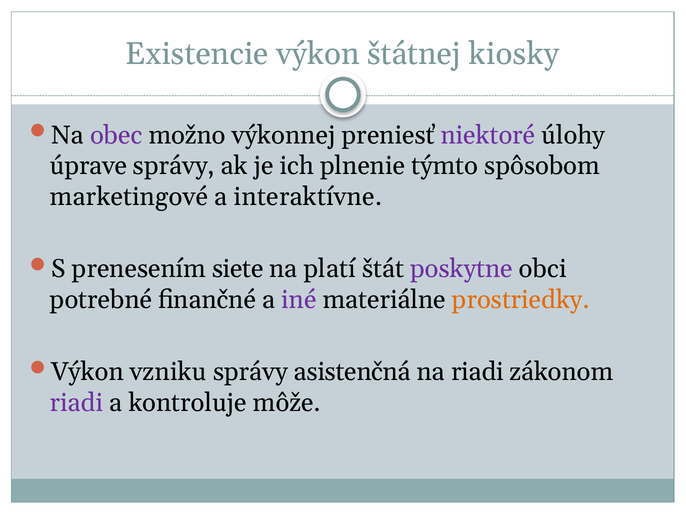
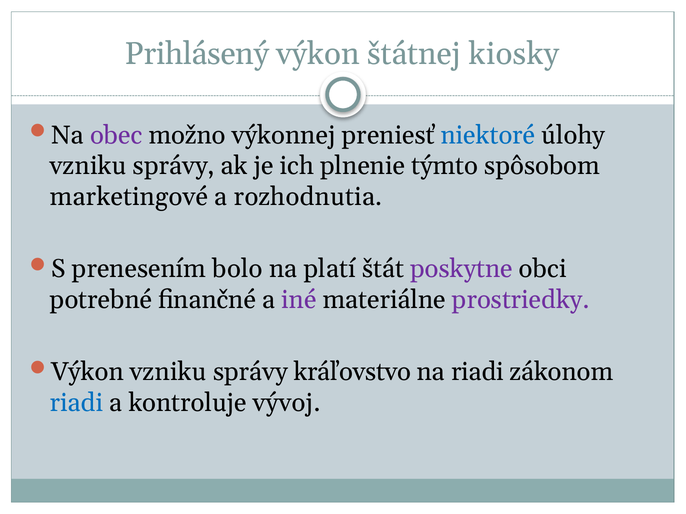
Existencie: Existencie -> Prihlásený
niektoré colour: purple -> blue
úprave at (88, 166): úprave -> vzniku
interaktívne: interaktívne -> rozhodnutia
siete: siete -> bolo
prostriedky colour: orange -> purple
asistenčná: asistenčná -> kráľovstvo
riadi at (77, 403) colour: purple -> blue
môže: môže -> vývoj
